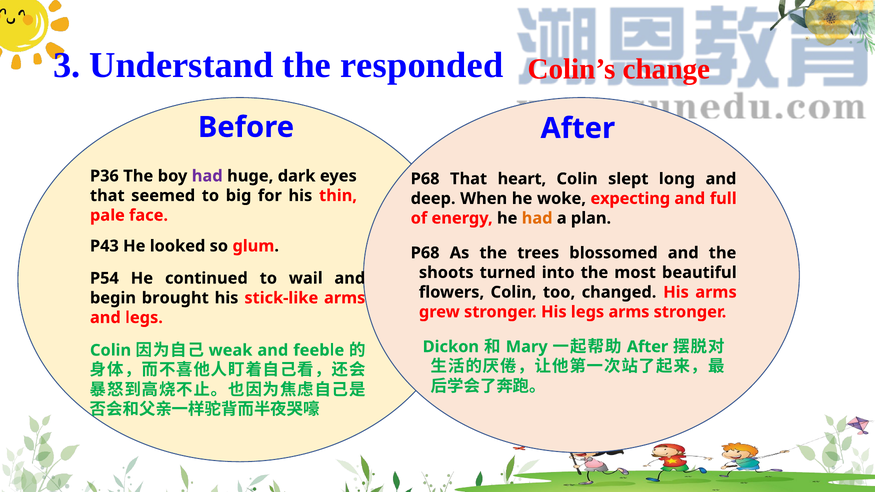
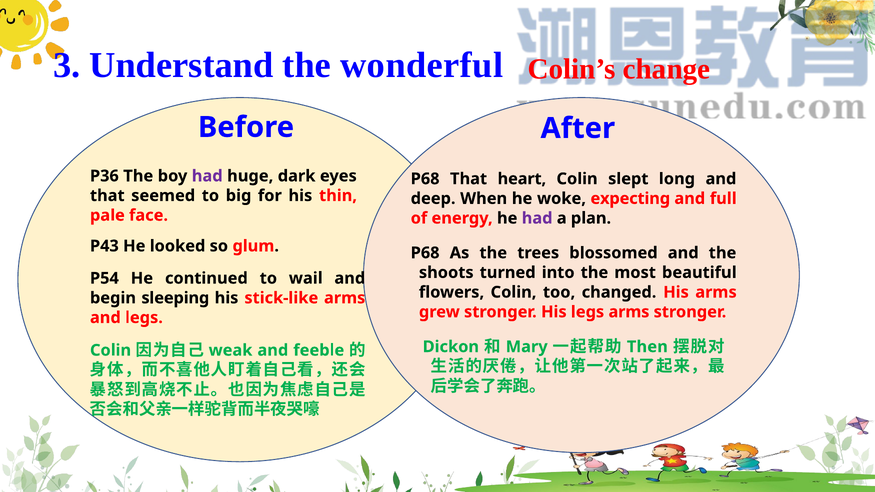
responded: responded -> wonderful
had at (537, 218) colour: orange -> purple
brought: brought -> sleeping
After at (648, 347): After -> Then
